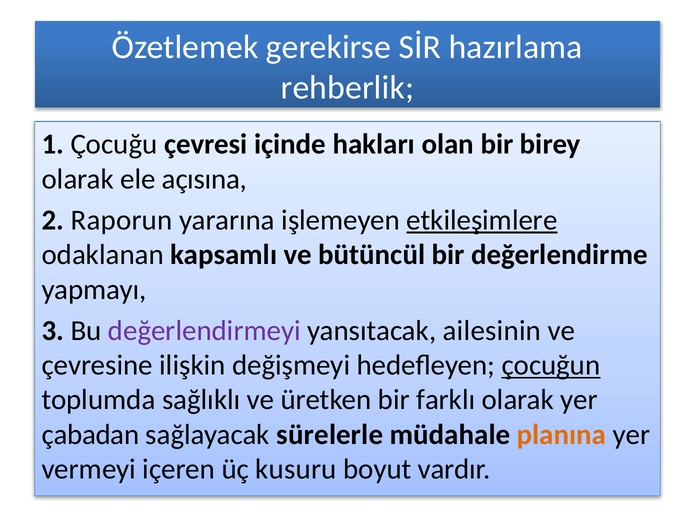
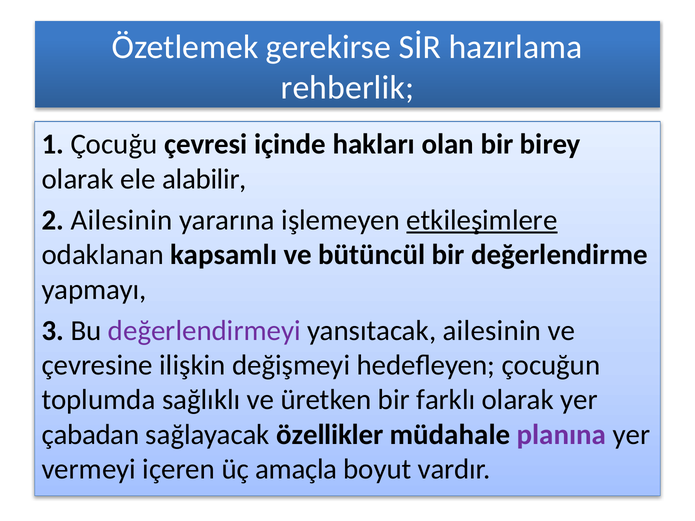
açısına: açısına -> alabilir
2 Raporun: Raporun -> Ailesinin
çocuğun underline: present -> none
sürelerle: sürelerle -> özellikler
planına colour: orange -> purple
kusuru: kusuru -> amaçla
